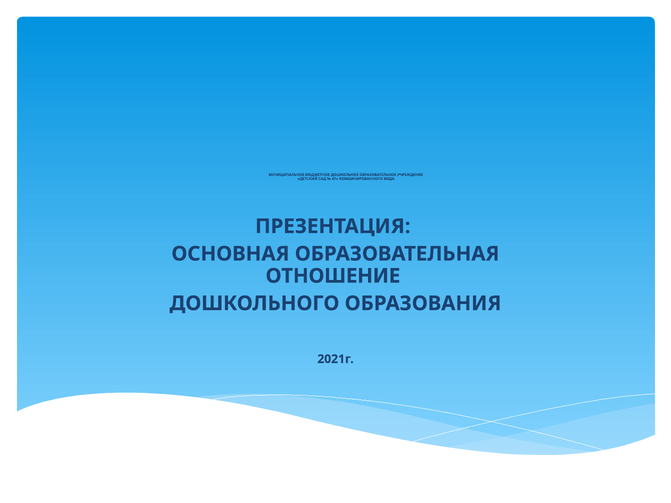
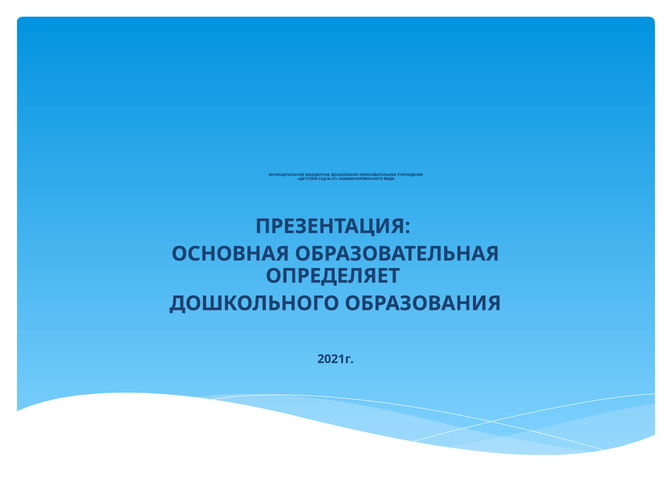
ОТНОШЕНИЕ: ОТНОШЕНИЕ -> ОПРЕДЕЛЯЕТ
